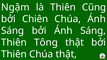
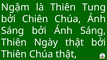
Cũng: Cũng -> Tụng
Tông: Tông -> Ngày
